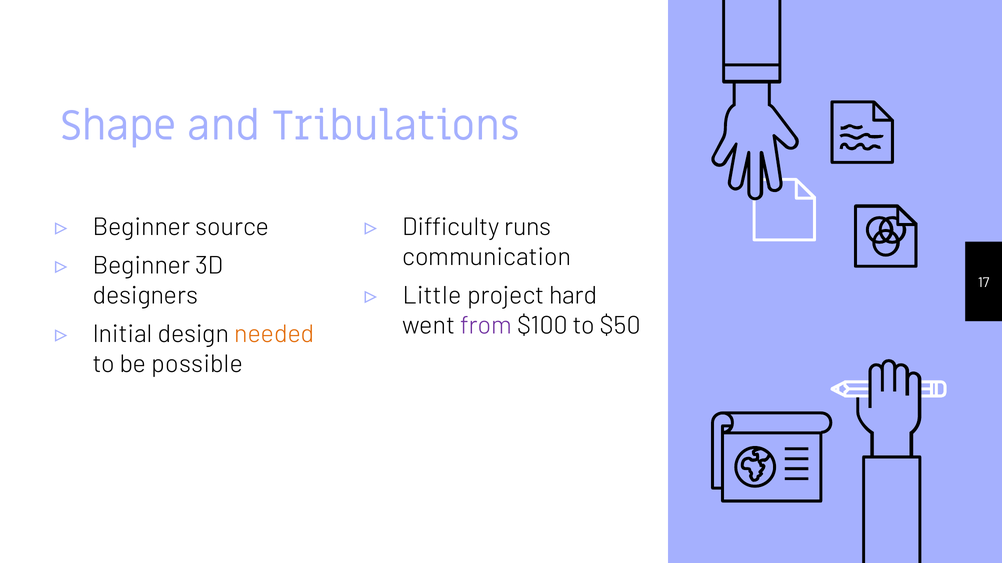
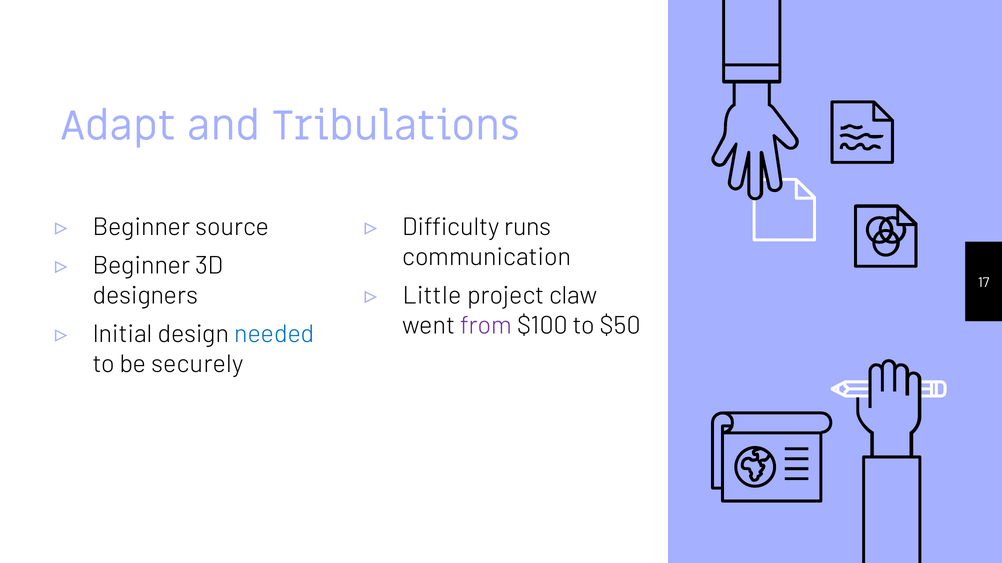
Shape: Shape -> Adapt
hard: hard -> claw
needed colour: orange -> blue
possible: possible -> securely
